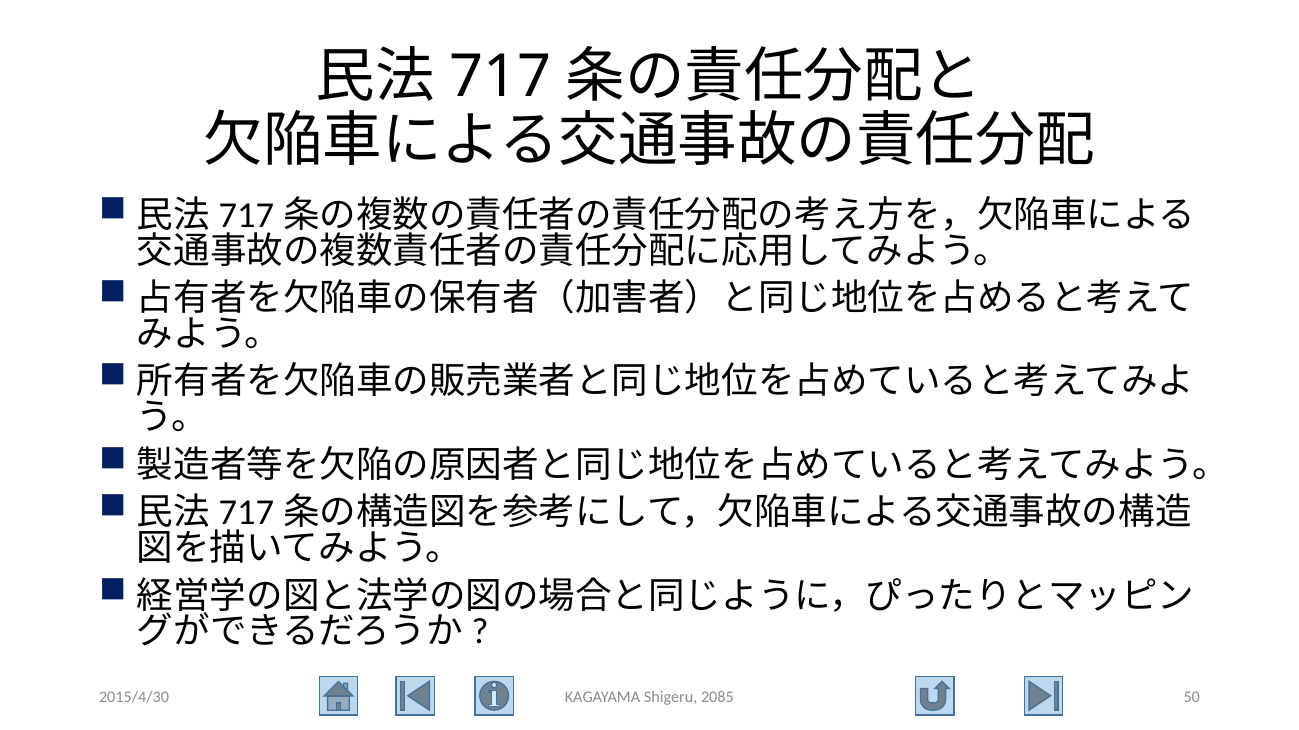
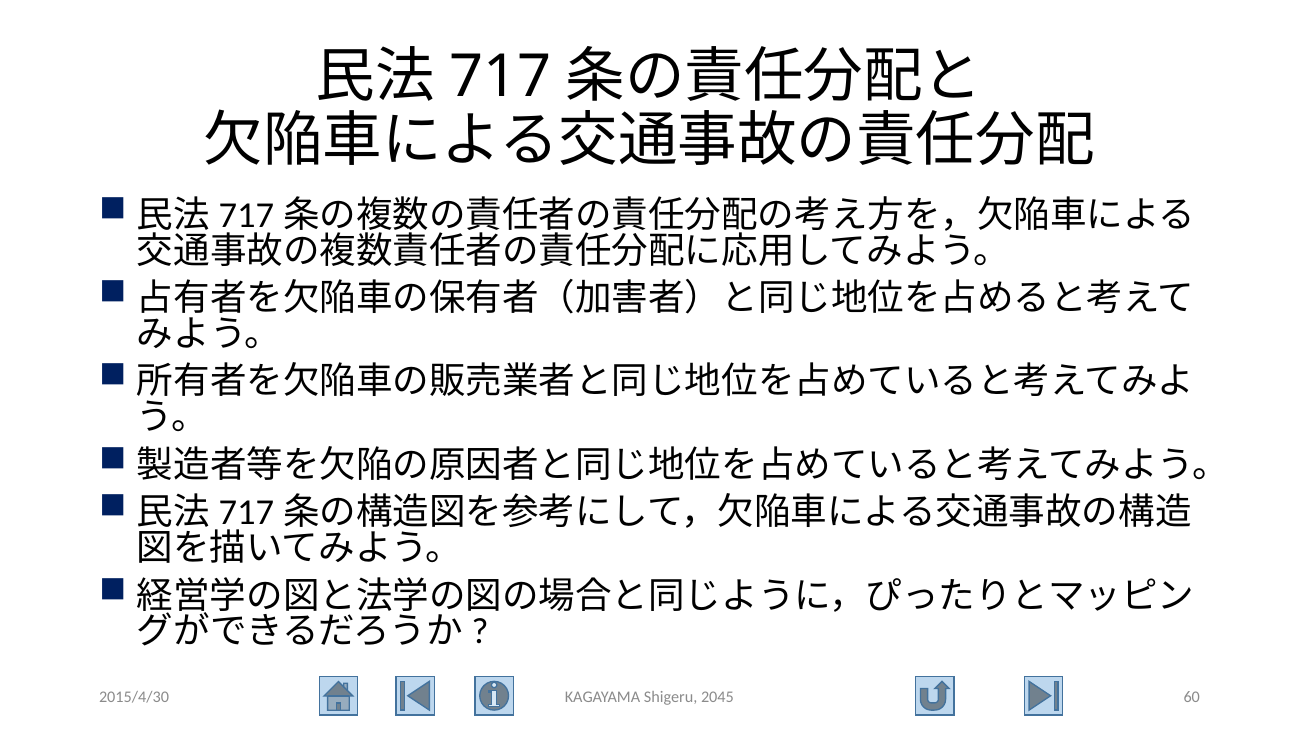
2085: 2085 -> 2045
50: 50 -> 60
